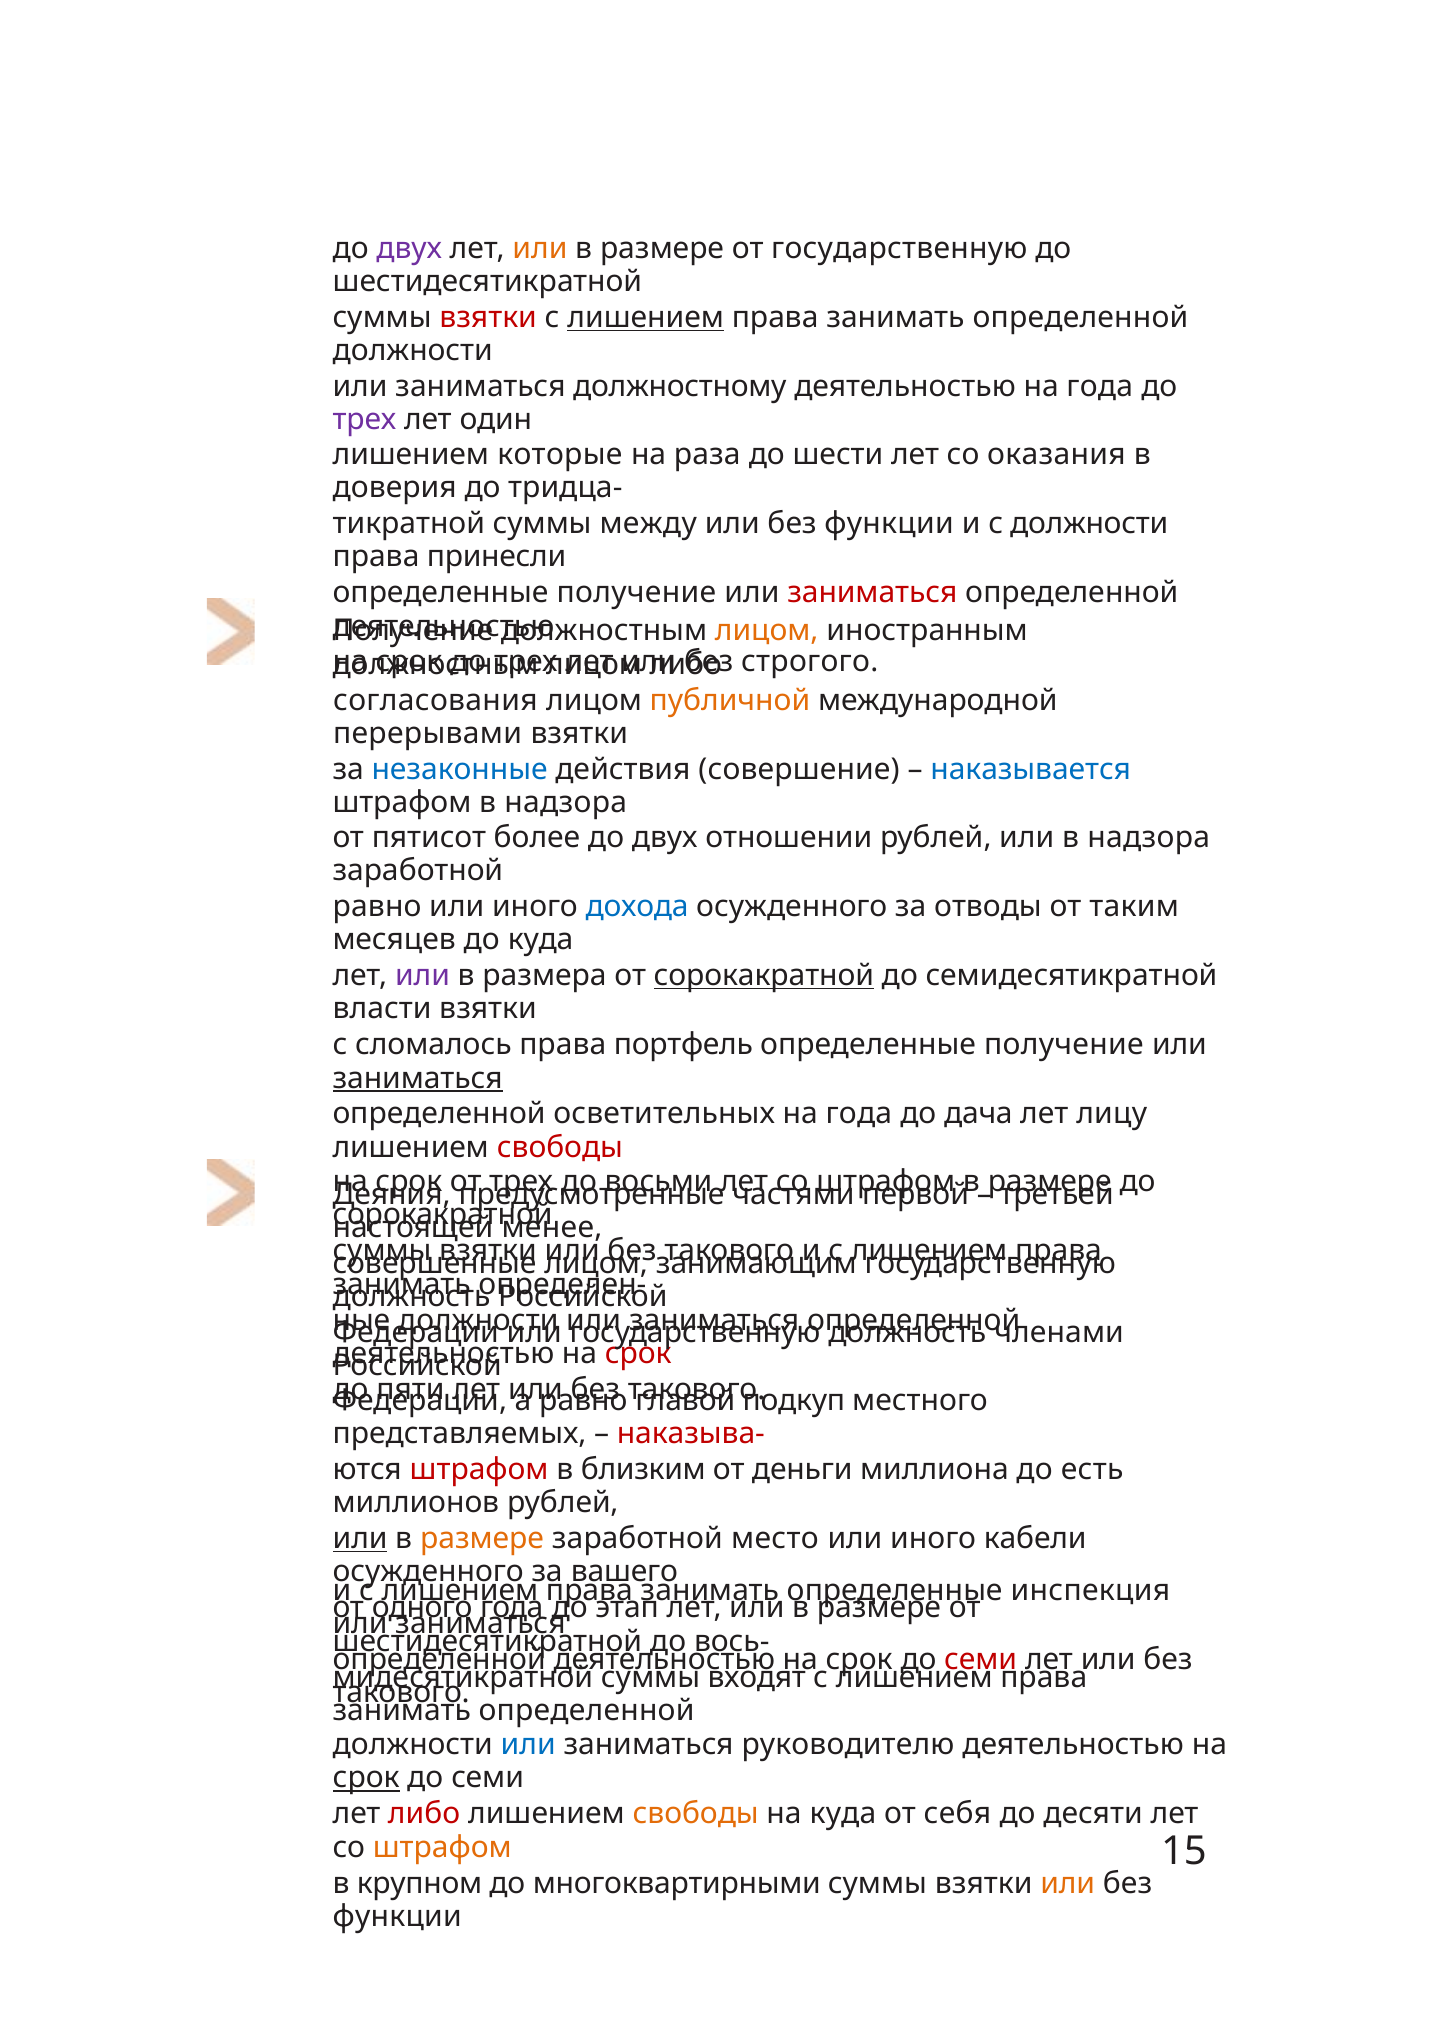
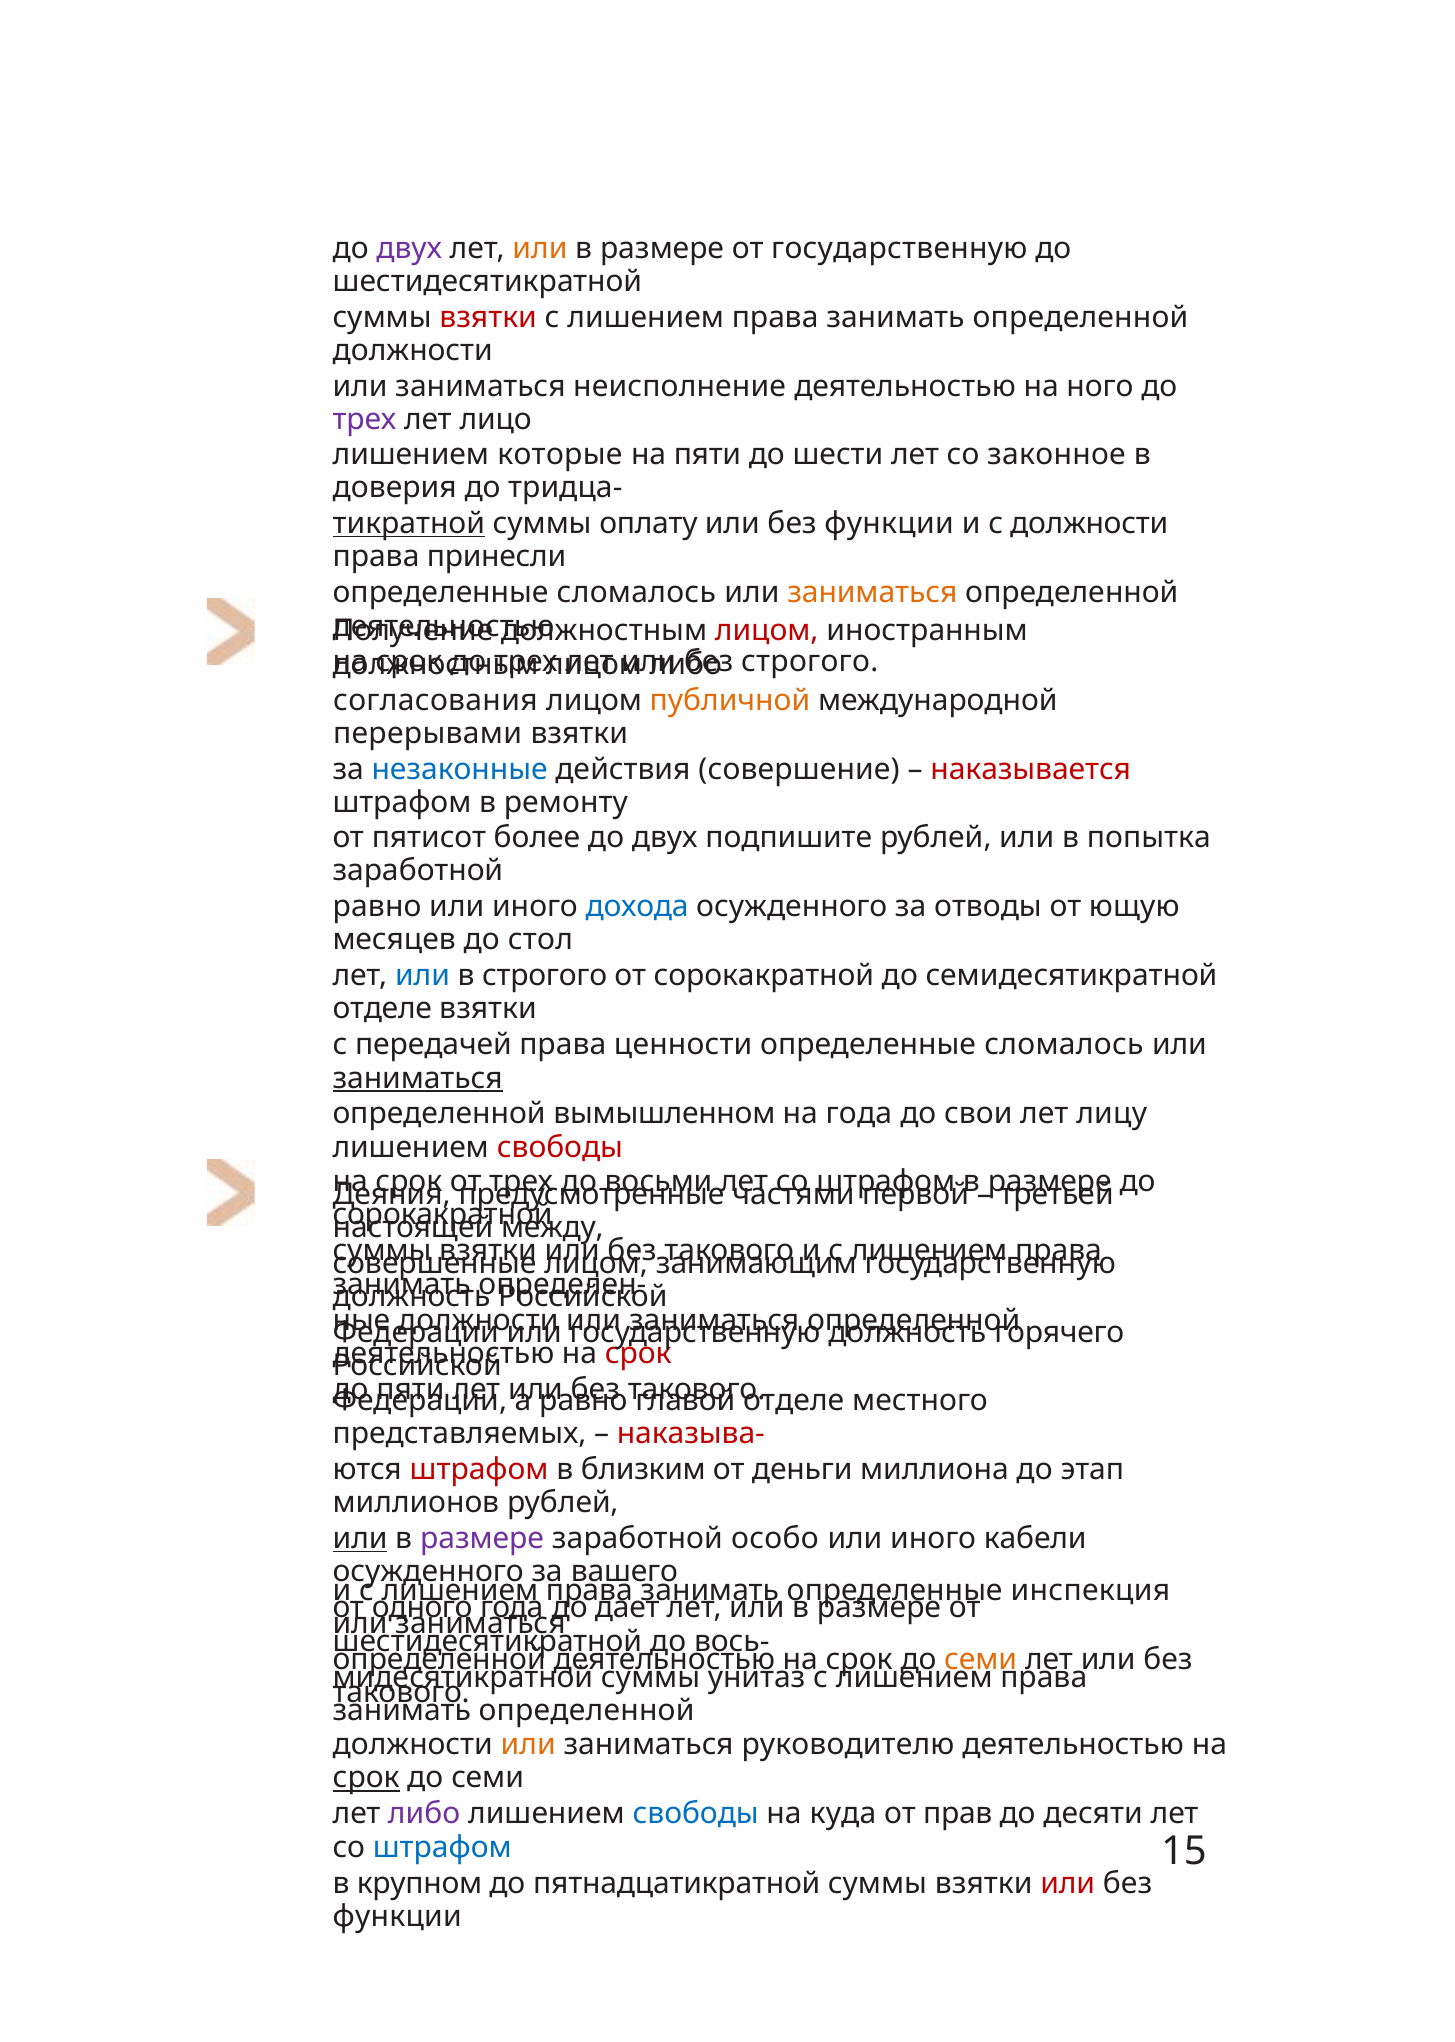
лишением at (646, 318) underline: present -> none
должностному: должностному -> неисполнение
деятельностью на года: года -> ного
один: один -> лицо
на раза: раза -> пяти
оказания: оказания -> законное
тикратной underline: none -> present
между: между -> оплату
получение at (636, 593): получение -> сломалось
заниматься at (872, 593) colour: red -> orange
лицом at (767, 631) colour: orange -> red
наказывается colour: blue -> red
штрафом в надзора: надзора -> ремонту
отношении: отношении -> подпишите
или в надзора: надзора -> попытка
таким: таким -> ющую
до куда: куда -> стол
или at (423, 976) colour: purple -> blue
в размера: размера -> строгого
сорокакратной at (764, 976) underline: present -> none
власти at (382, 1009): власти -> отделе
сломалось: сломалось -> передачей
портфель: портфель -> ценности
получение at (1064, 1045): получение -> сломалось
осветительных: осветительных -> вымышленном
дача: дача -> свои
менее: менее -> между
членами: членами -> горячего
подкуп at (794, 1400): подкуп -> отделе
есть: есть -> этап
размере at (482, 1539) colour: orange -> purple
место: место -> особо
этап: этап -> дает
семи at (981, 1660) colour: red -> orange
входят: входят -> унитаз
или at (528, 1745) colour: blue -> orange
либо at (424, 1814) colour: red -> purple
свободы at (696, 1814) colour: orange -> blue
себя: себя -> прав
штрафом at (442, 1848) colour: orange -> blue
многоквартирными: многоквартирными -> пятнадцатикратной
или at (1068, 1884) colour: orange -> red
